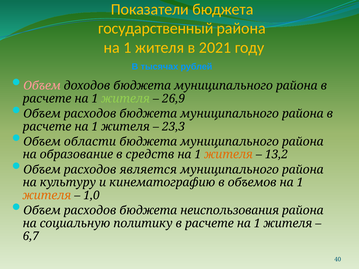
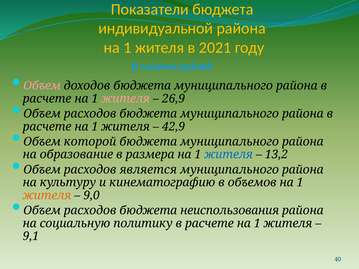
государственный: государственный -> индивидуальной
жителя at (126, 99) colour: light green -> pink
23,3: 23,3 -> 42,9
области: области -> которой
средств: средств -> размера
жителя at (229, 155) colour: orange -> blue
1,0: 1,0 -> 9,0
6,7: 6,7 -> 9,1
